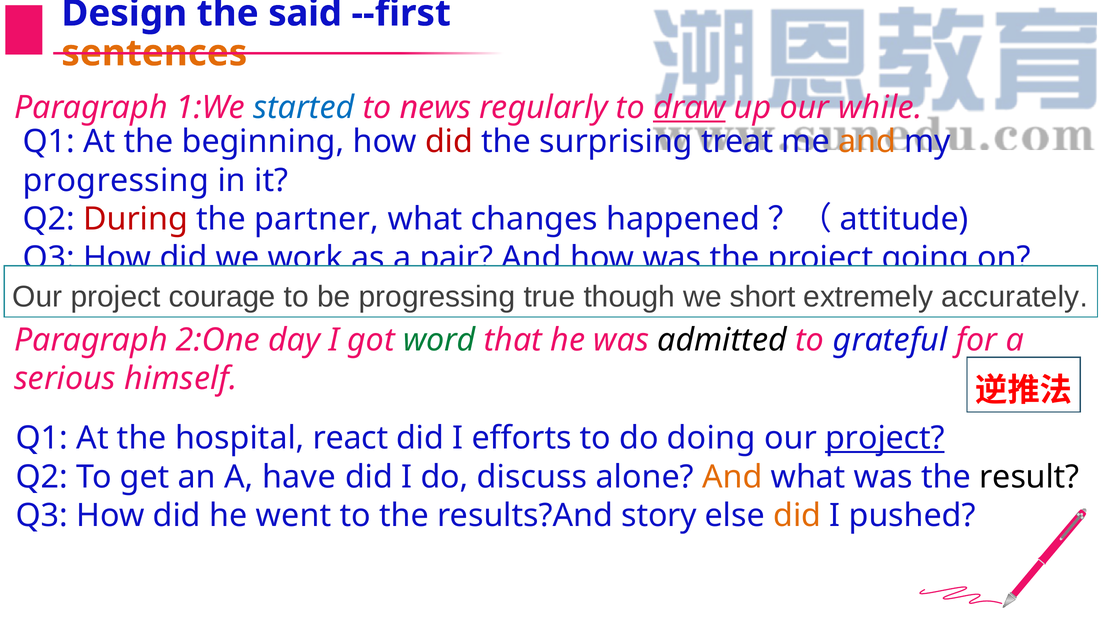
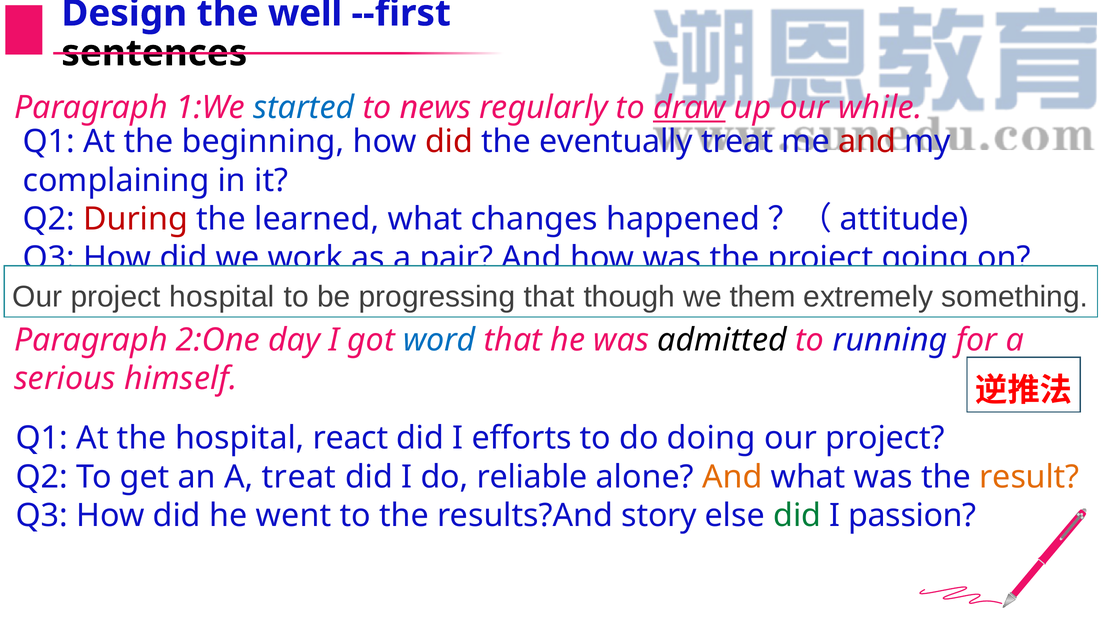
said: said -> well
sentences colour: orange -> black
surprising: surprising -> eventually
and at (867, 142) colour: orange -> red
progressing at (116, 180): progressing -> complaining
partner: partner -> learned
project courage: courage -> hospital
progressing true: true -> that
short: short -> them
accurately: accurately -> something
word colour: green -> blue
grateful: grateful -> running
project at (885, 438) underline: present -> none
A have: have -> treat
discuss: discuss -> reliable
result colour: black -> orange
did at (797, 516) colour: orange -> green
pushed: pushed -> passion
